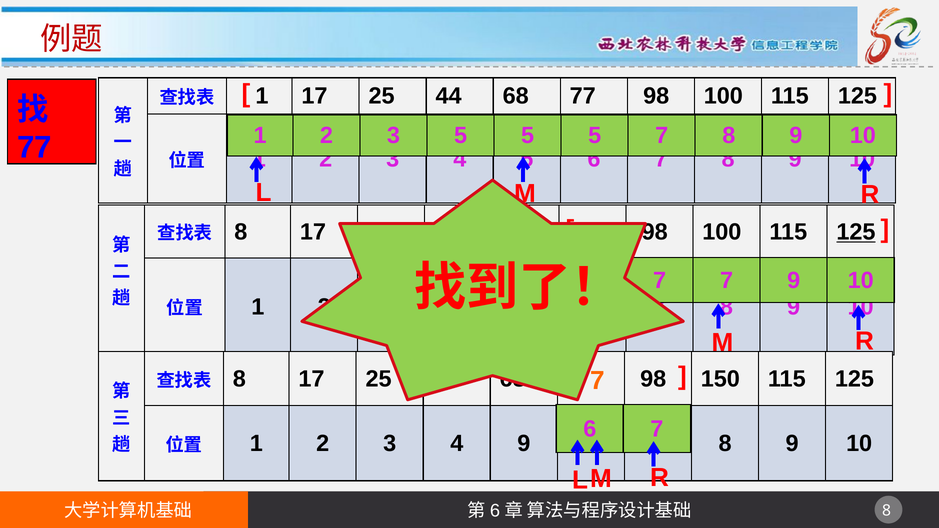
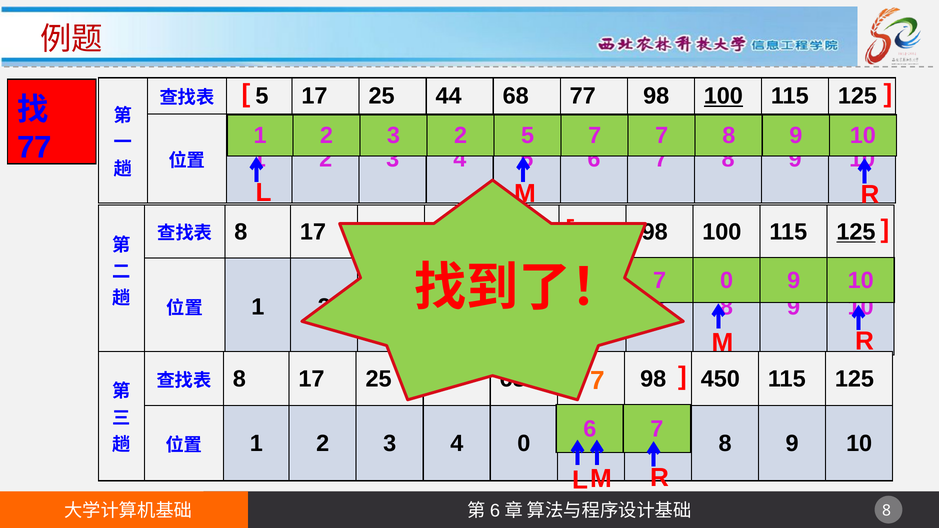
1 at (262, 96): 1 -> 5
100 at (723, 96) underline: none -> present
3 5: 5 -> 2
5 at (595, 136): 5 -> 7
7 at (727, 281): 7 -> 0
150: 150 -> 450
4 9: 9 -> 0
